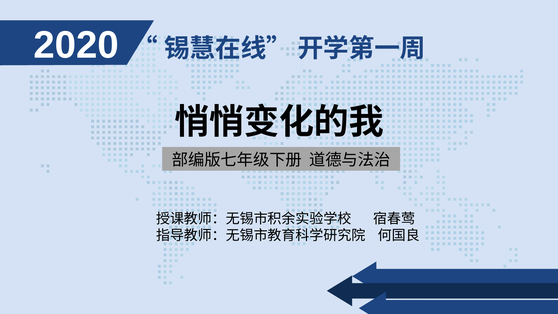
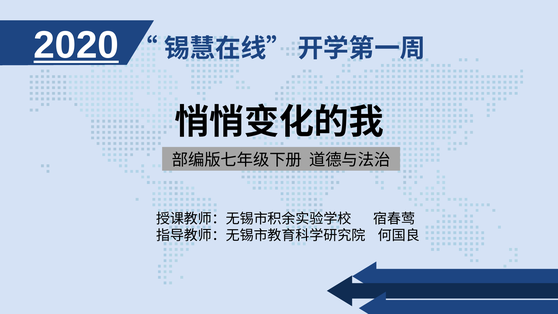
2020 underline: none -> present
